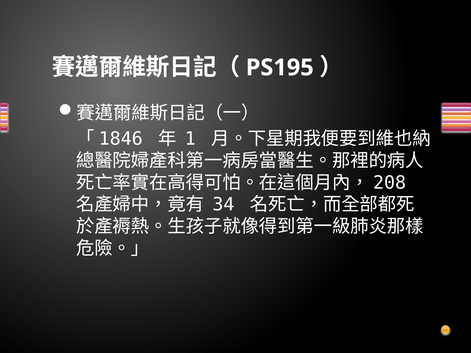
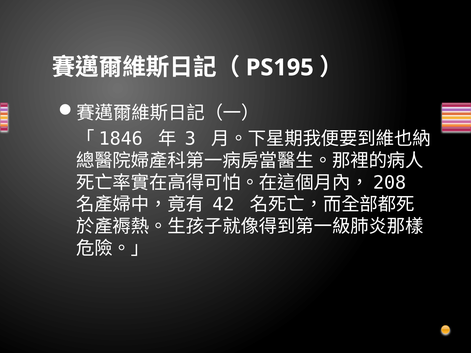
1: 1 -> 3
34: 34 -> 42
